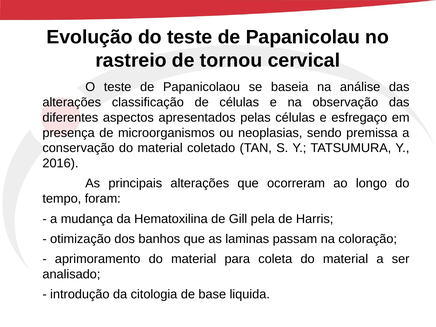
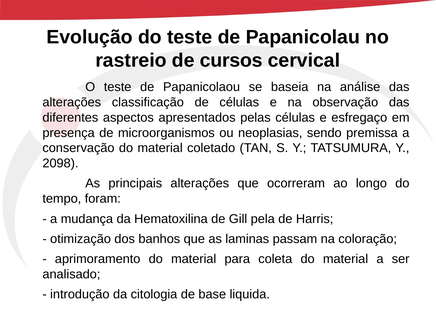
tornou: tornou -> cursos
2016: 2016 -> 2098
